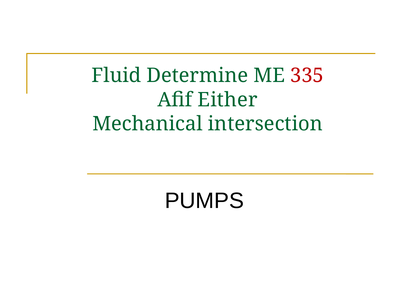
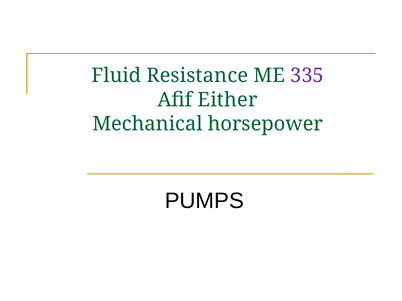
Determine: Determine -> Resistance
335 colour: red -> purple
intersection: intersection -> horsepower
